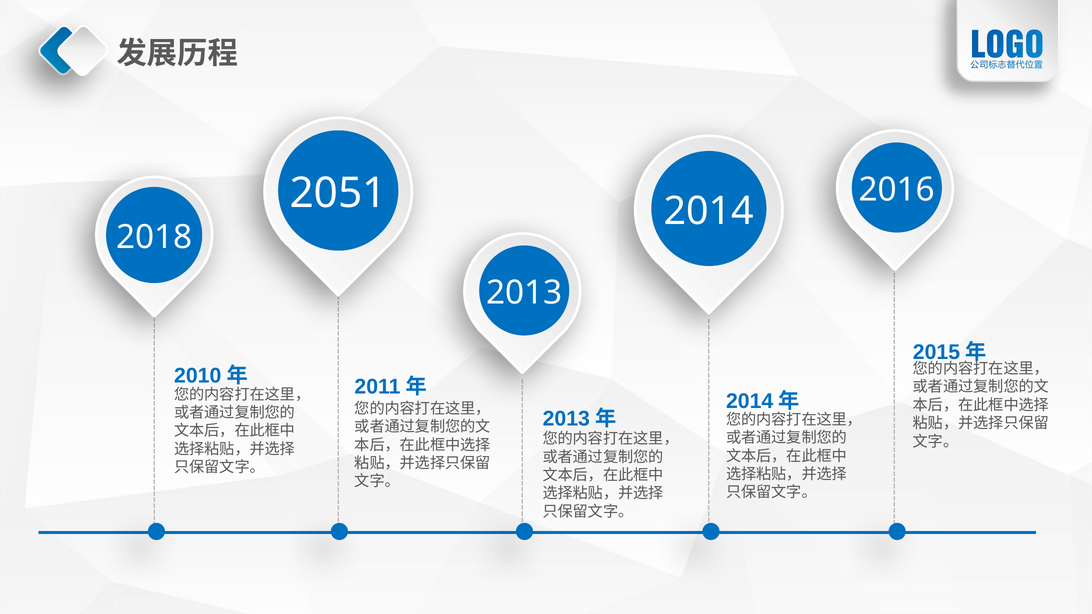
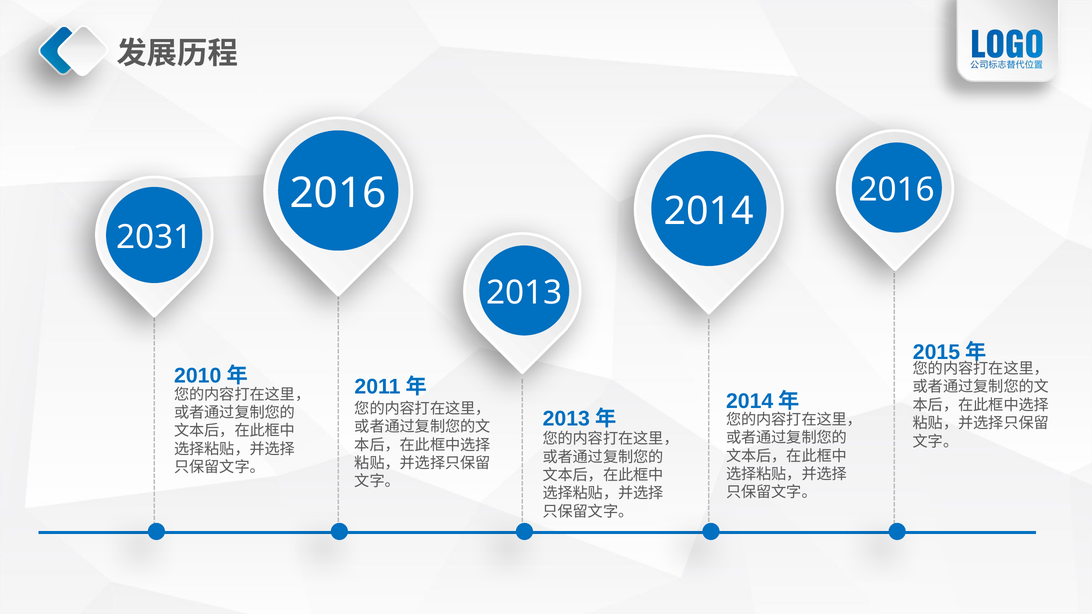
2051 at (338, 194): 2051 -> 2016
2018: 2018 -> 2031
